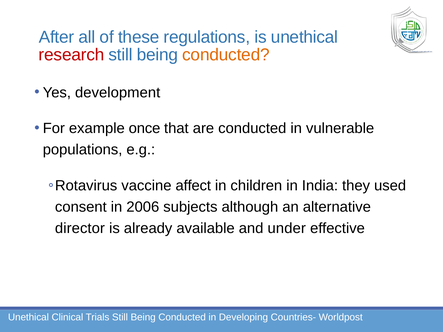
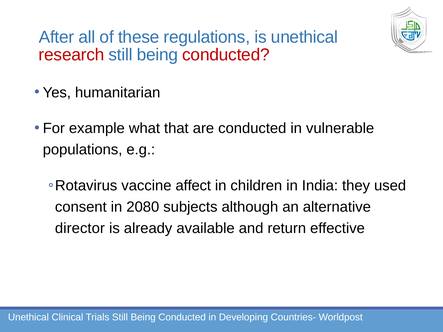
conducted at (226, 55) colour: orange -> red
development: development -> humanitarian
once: once -> what
2006: 2006 -> 2080
under: under -> return
